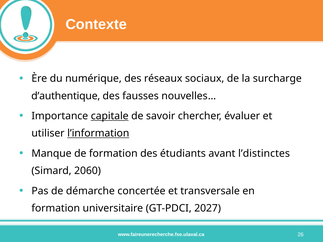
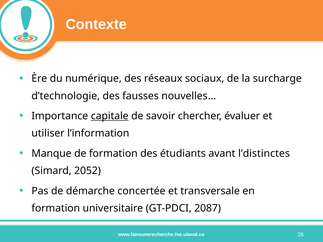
d’authentique: d’authentique -> d’technologie
l’information underline: present -> none
2060: 2060 -> 2052
2027: 2027 -> 2087
